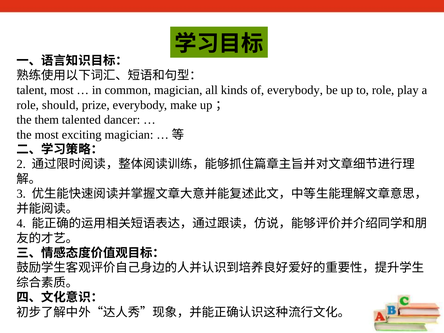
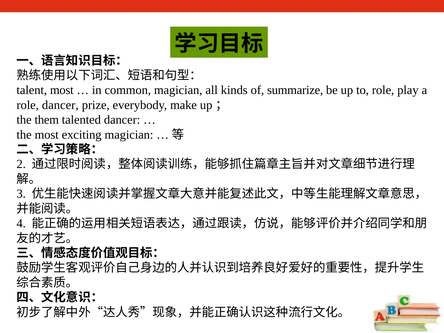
of everybody: everybody -> summarize
role should: should -> dancer
